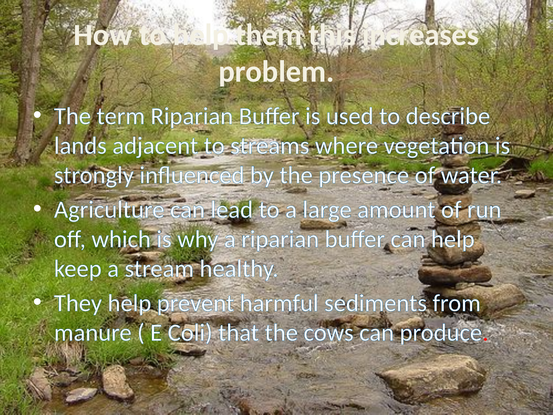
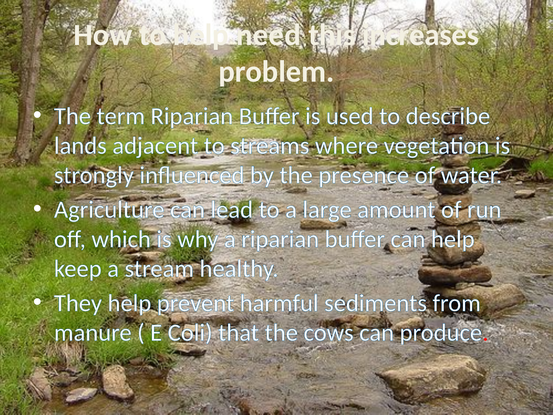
them: them -> need
